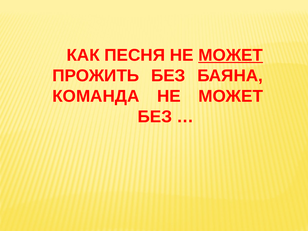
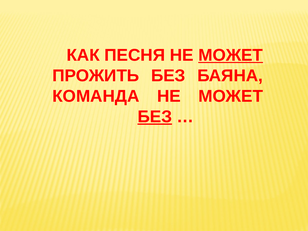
БЕЗ at (155, 117) underline: none -> present
